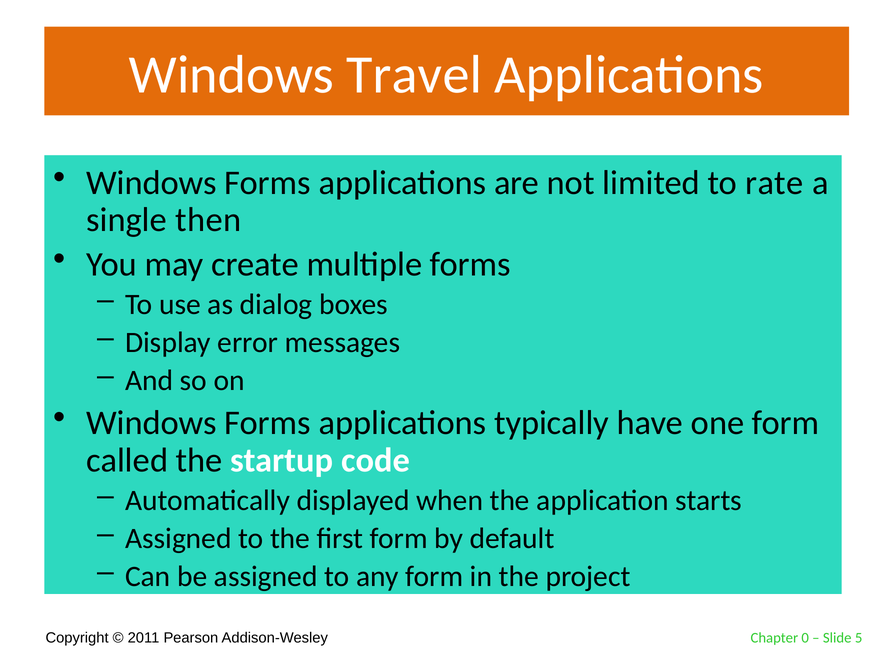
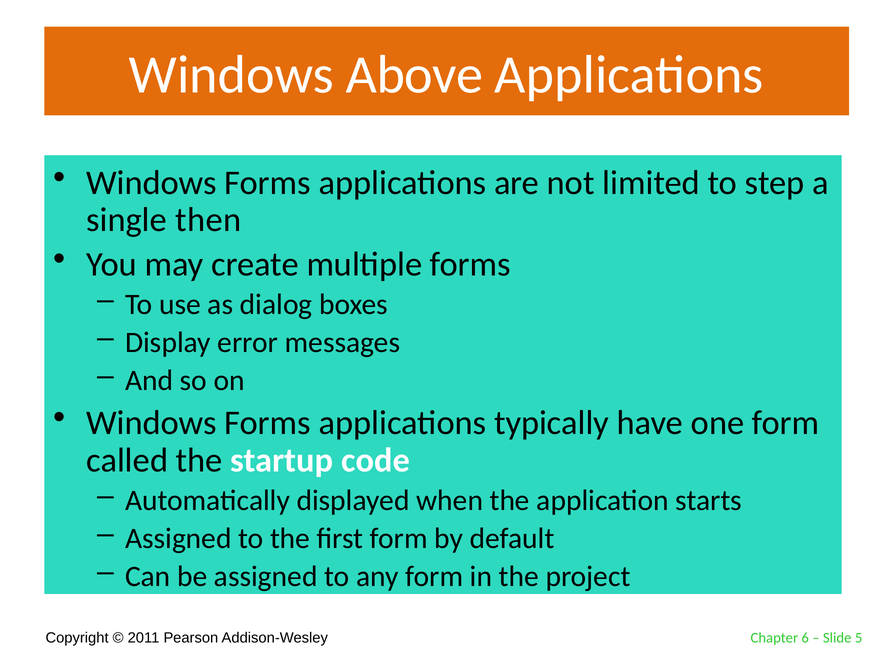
Travel: Travel -> Above
rate: rate -> step
0: 0 -> 6
